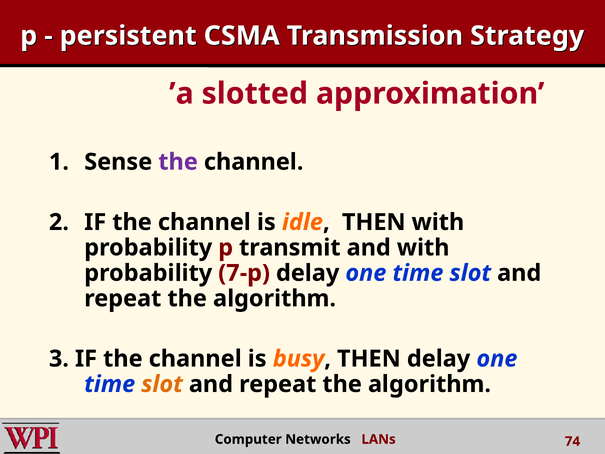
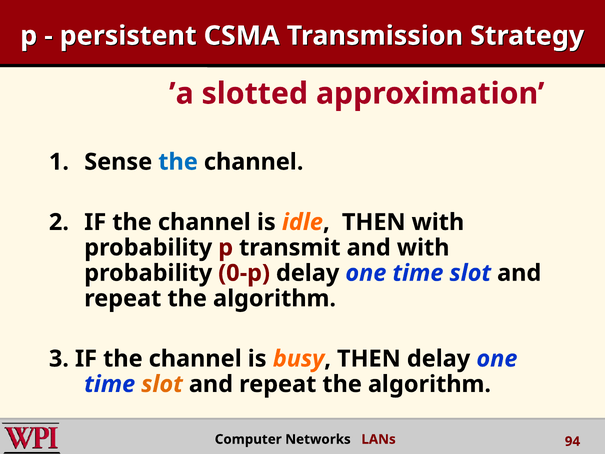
the at (178, 162) colour: purple -> blue
7-p: 7-p -> 0-p
74: 74 -> 94
